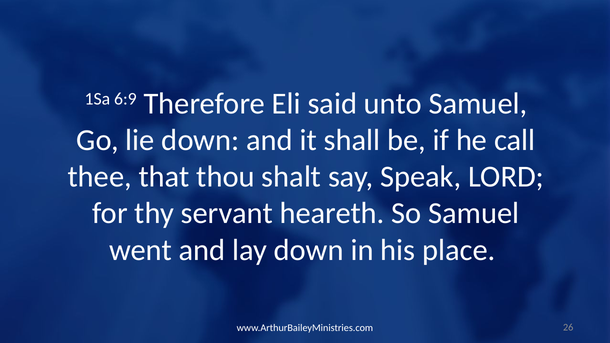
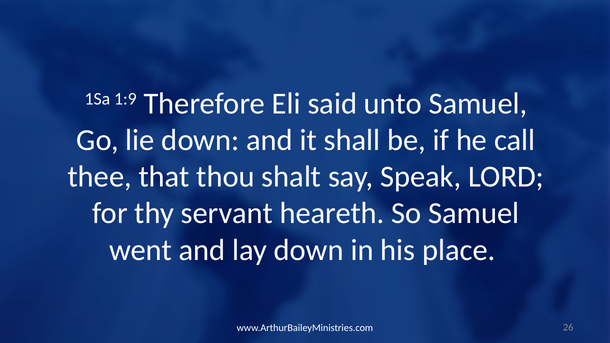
6:9: 6:9 -> 1:9
